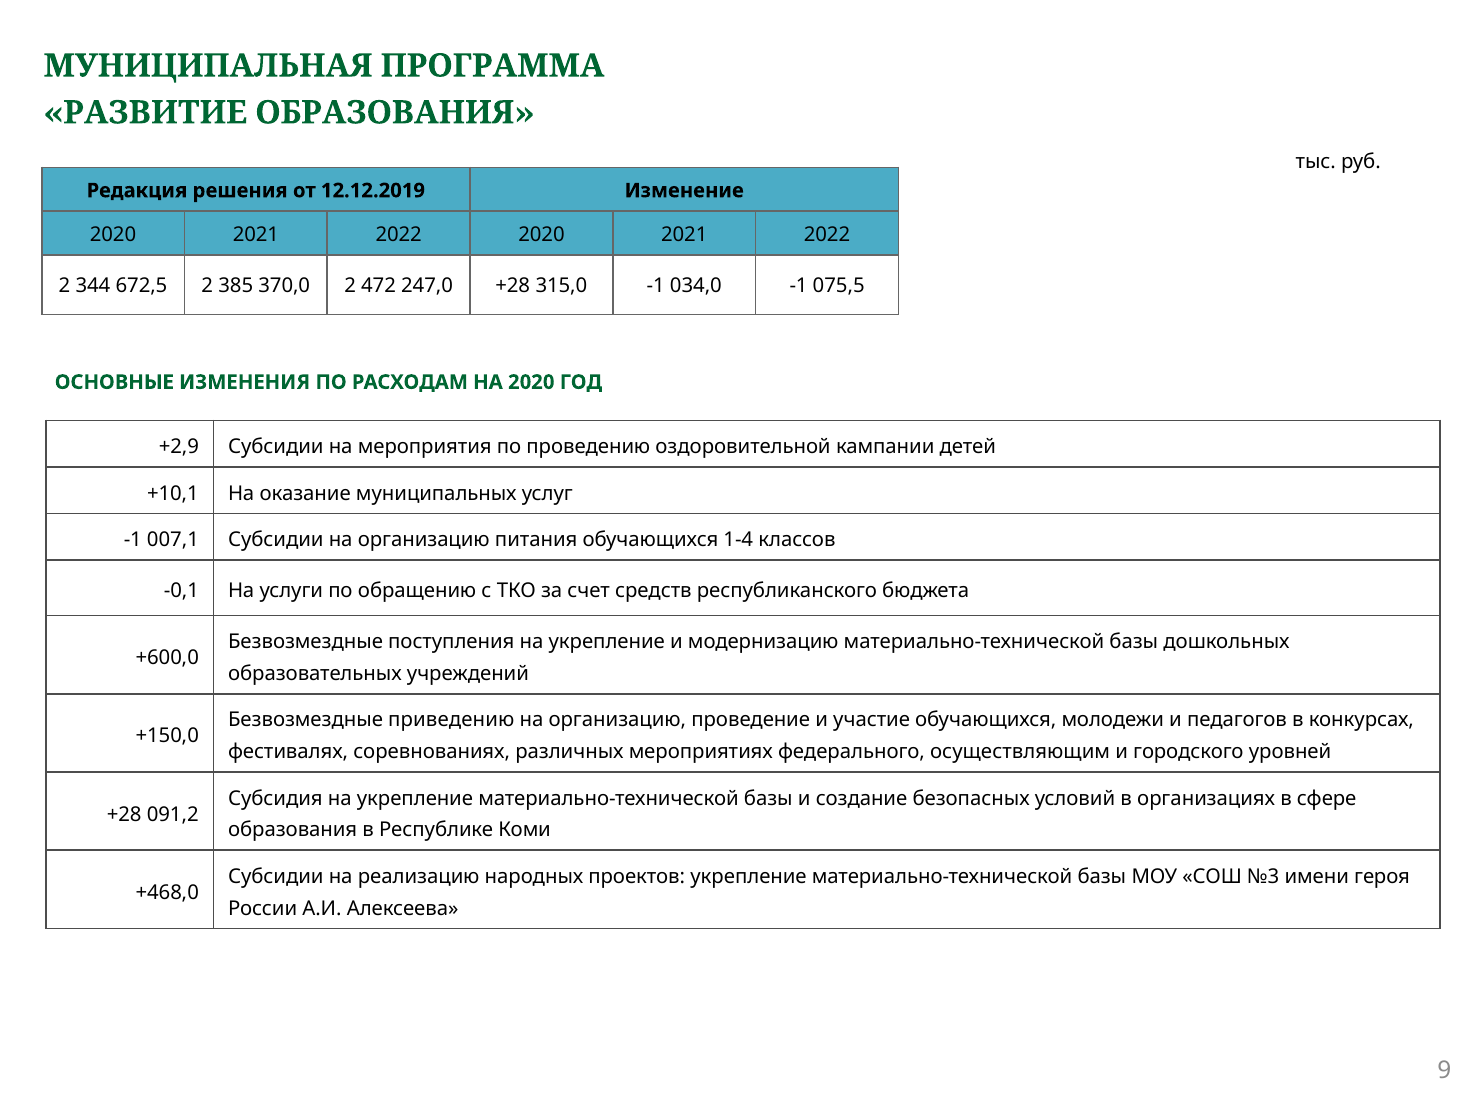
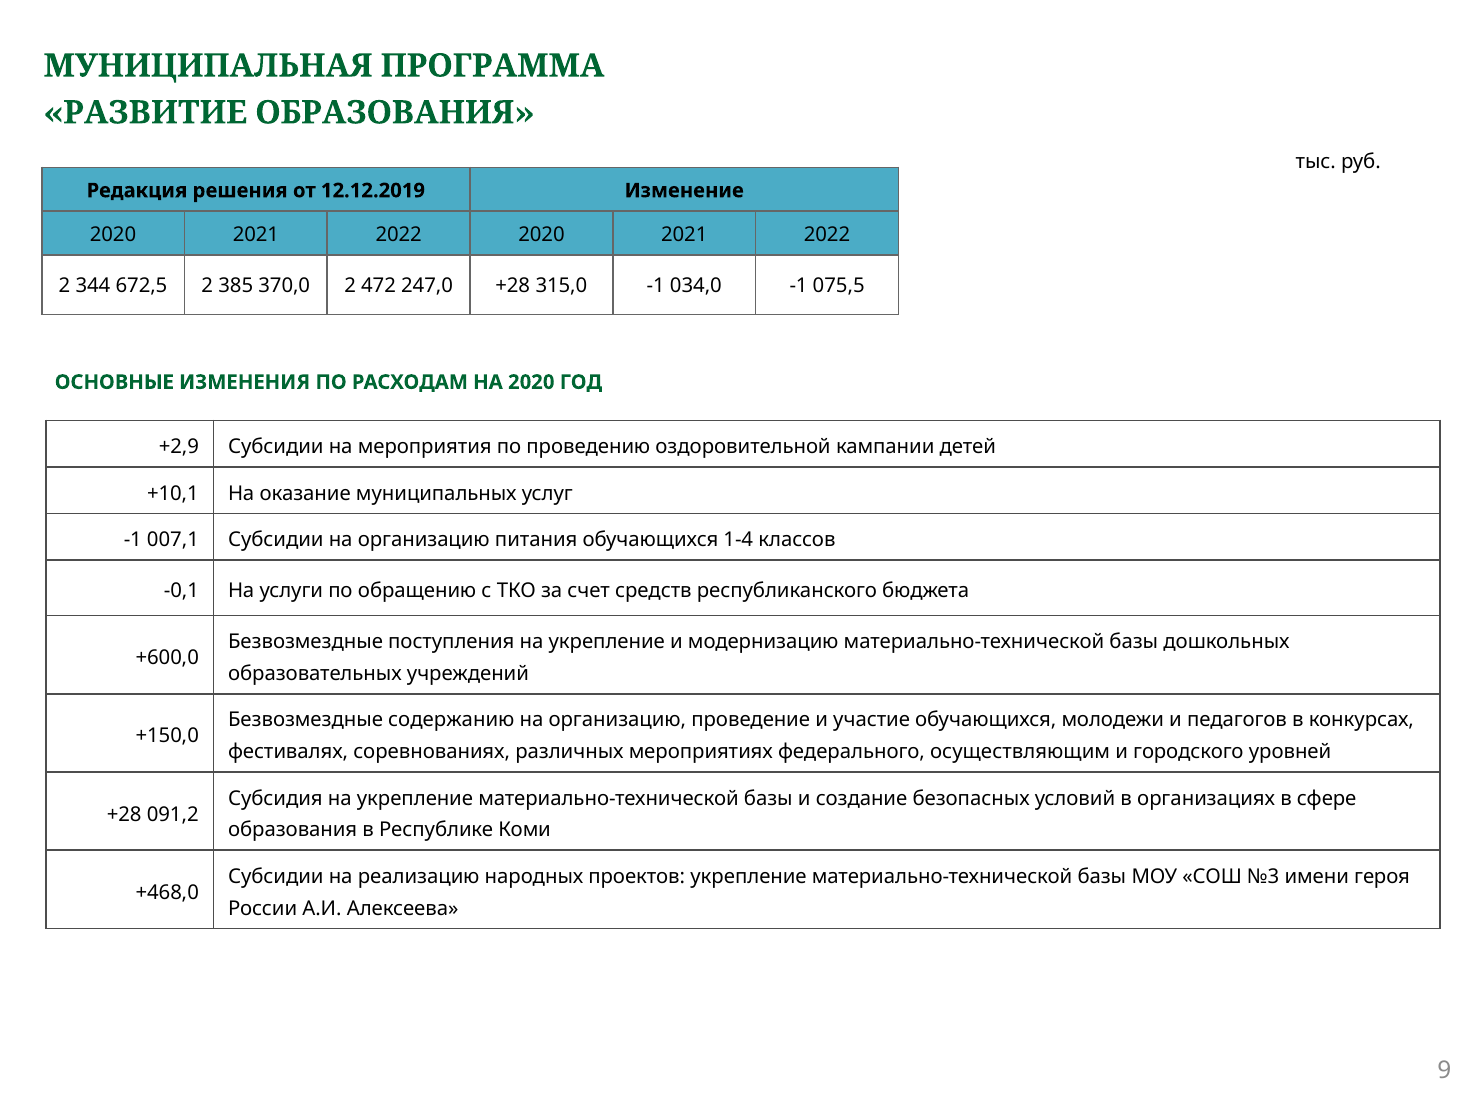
приведению: приведению -> содержанию
